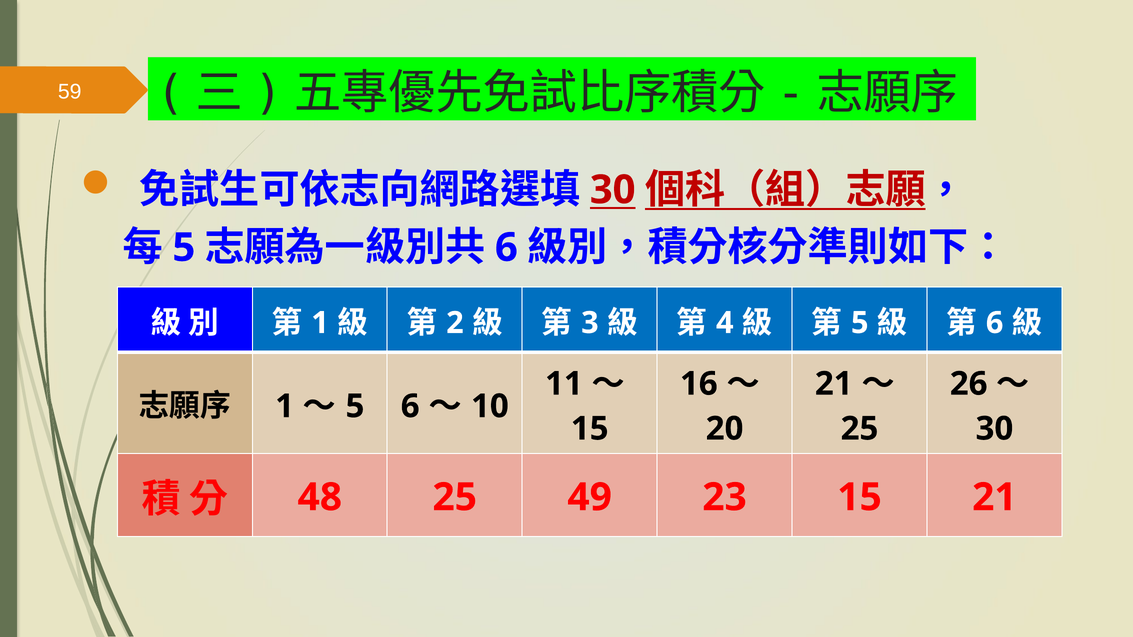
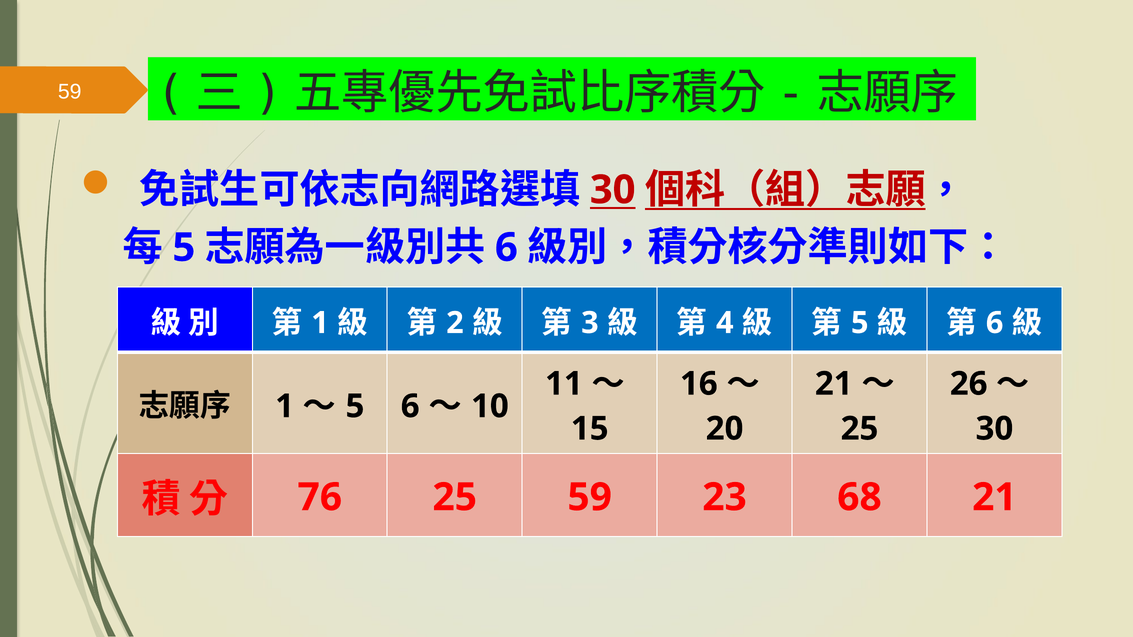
48: 48 -> 76
25 49: 49 -> 59
23 15: 15 -> 68
